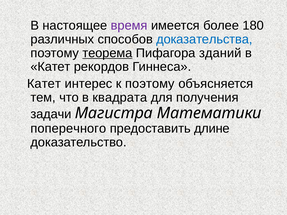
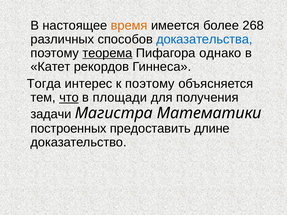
время colour: purple -> orange
180: 180 -> 268
зданий: зданий -> однако
Катет at (44, 84): Катет -> Тогда
что underline: none -> present
квадрата: квадрата -> площади
поперечного: поперечного -> построенных
